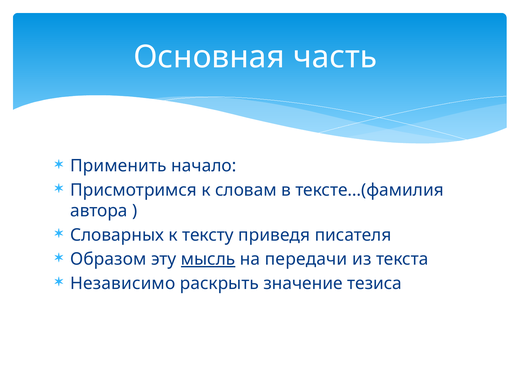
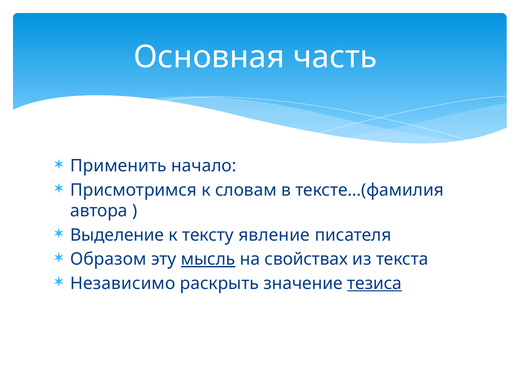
Словарных: Словарных -> Выделение
приведя: приведя -> явление
передачи: передачи -> свойствах
тезиса underline: none -> present
